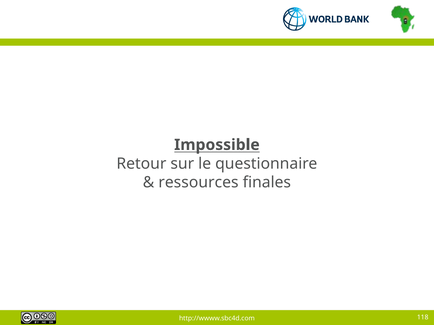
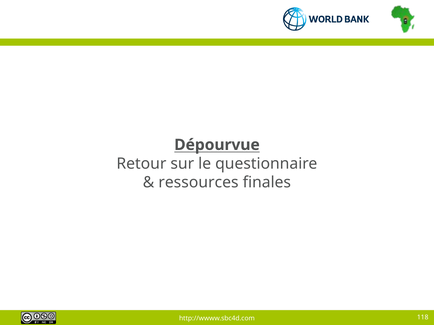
Impossible: Impossible -> Dépourvue
